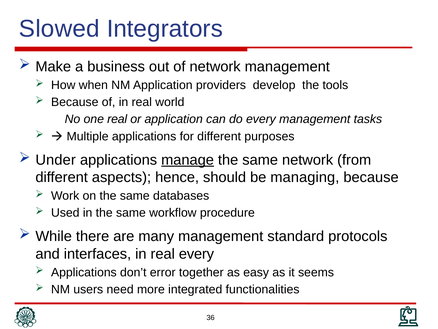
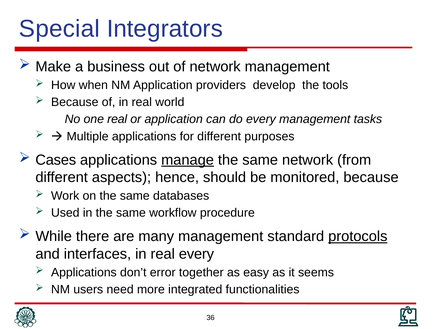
Slowed: Slowed -> Special
Under: Under -> Cases
managing: managing -> monitored
protocols underline: none -> present
